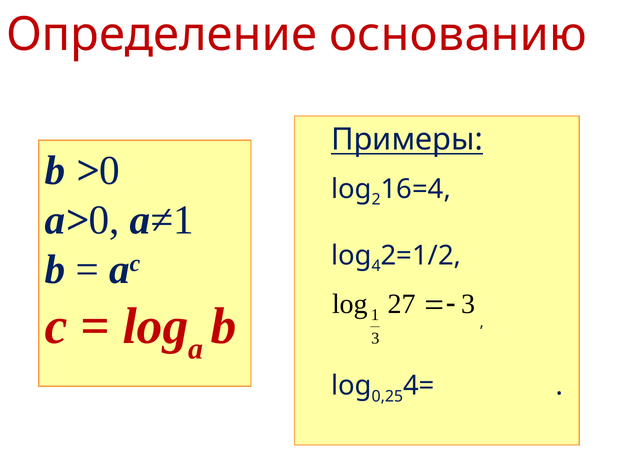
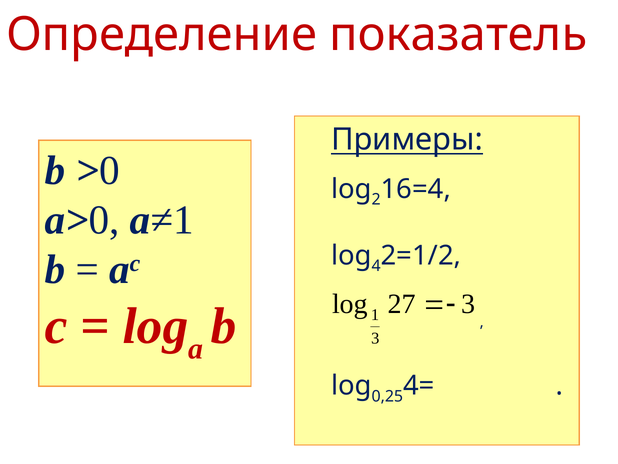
основанию: основанию -> показатель
